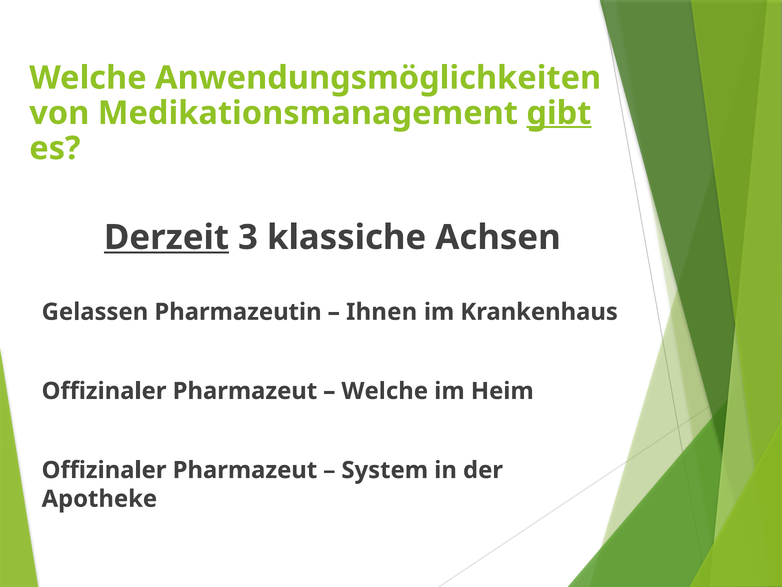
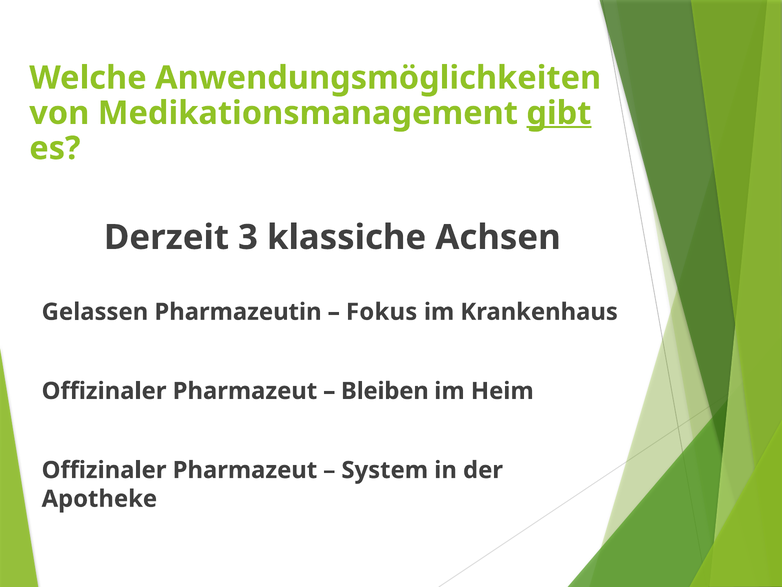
Derzeit underline: present -> none
Ihnen: Ihnen -> Fokus
Welche at (385, 391): Welche -> Bleiben
